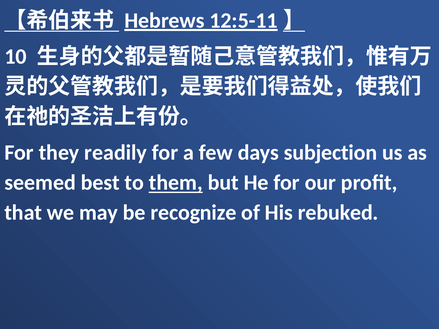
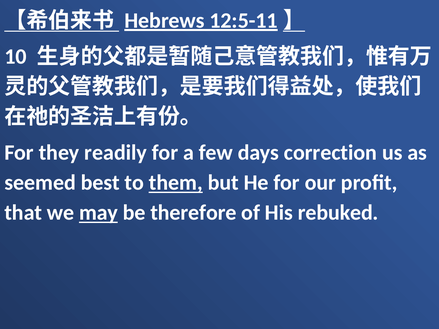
subjection: subjection -> correction
may underline: none -> present
recognize: recognize -> therefore
